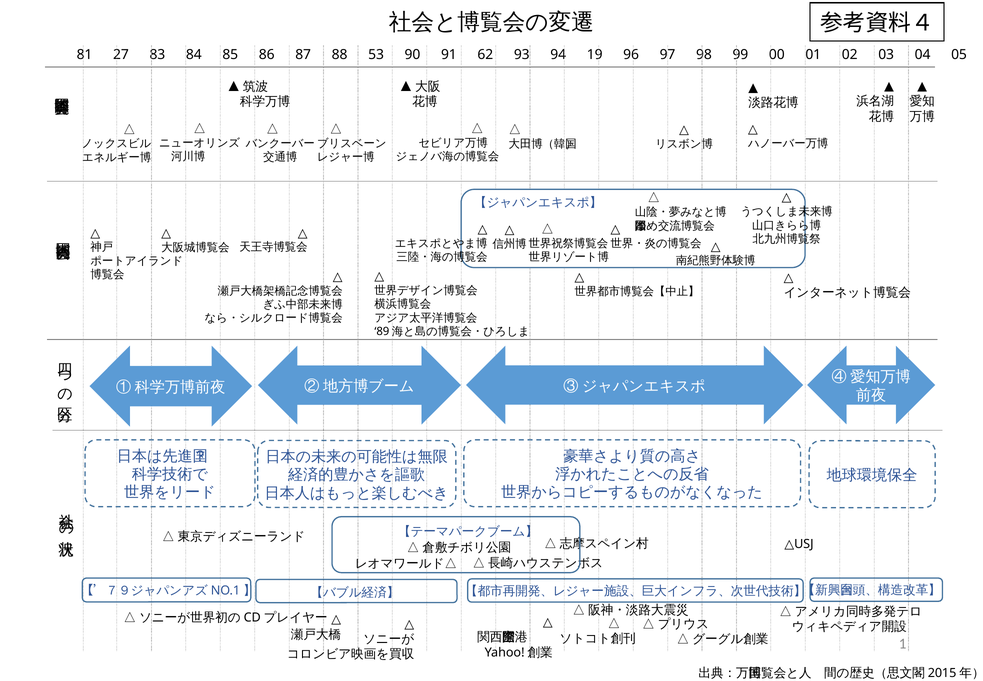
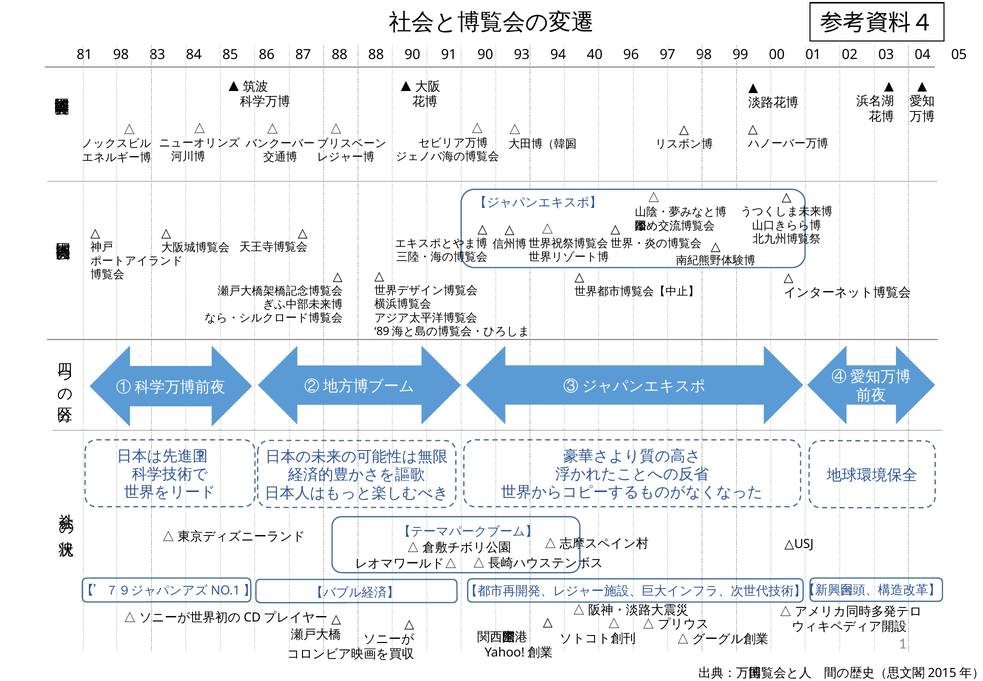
81 27: 27 -> 98
88 53: 53 -> 88
91 62: 62 -> 90
19: 19 -> 40
